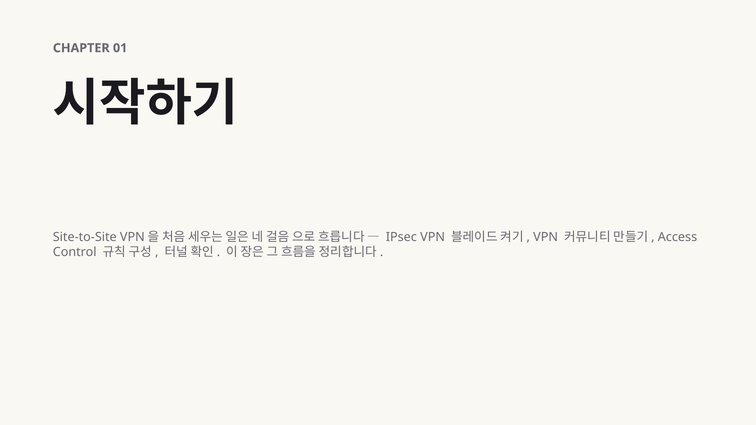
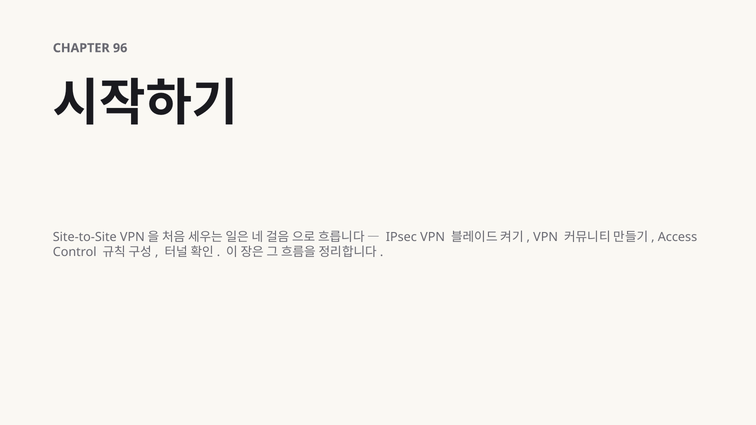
01: 01 -> 96
